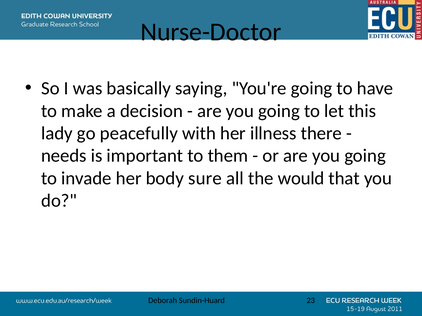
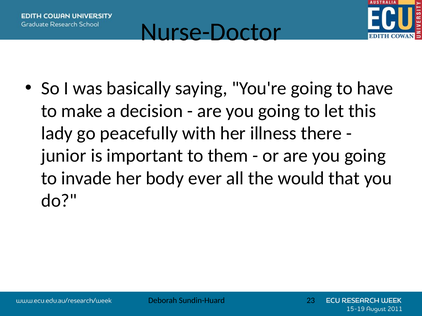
needs: needs -> junior
sure: sure -> ever
